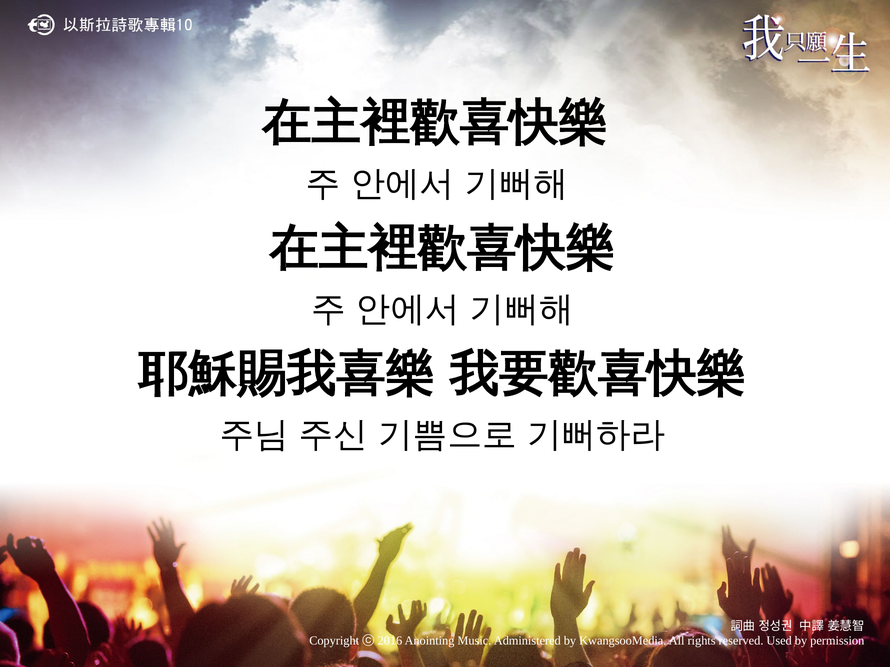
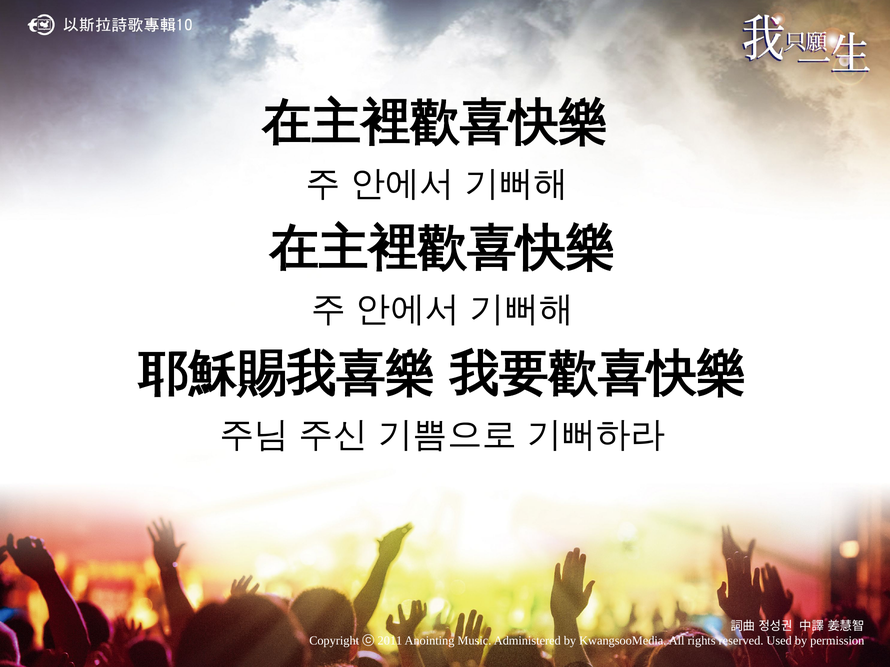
2016: 2016 -> 2011
